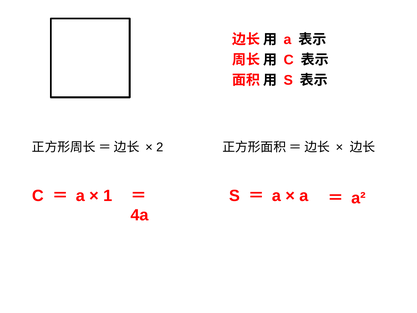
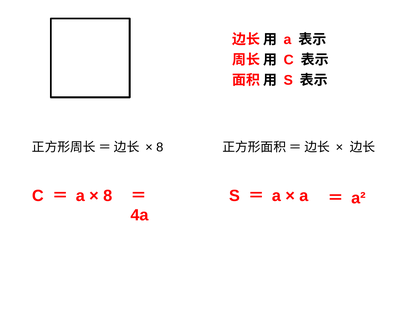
2 at (160, 147): 2 -> 8
1 at (108, 196): 1 -> 8
